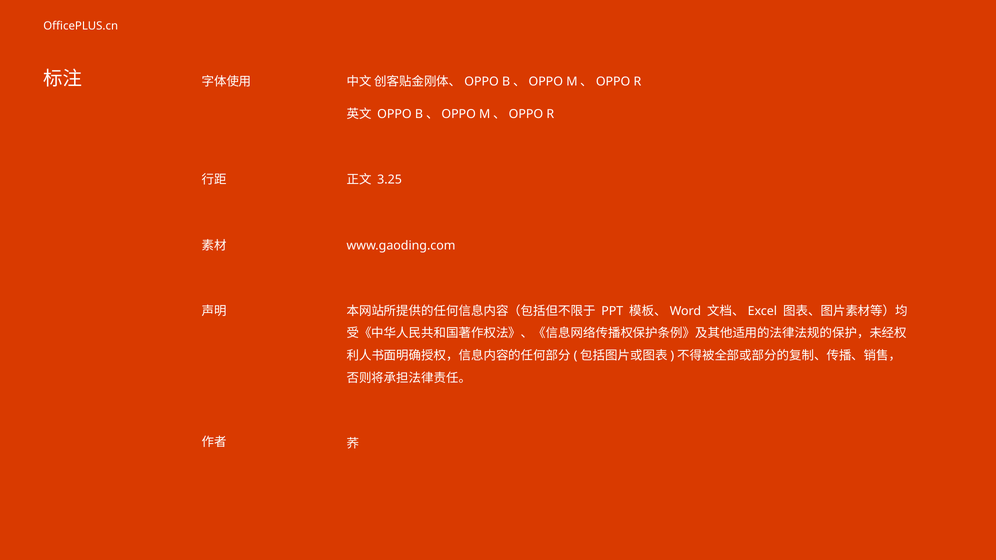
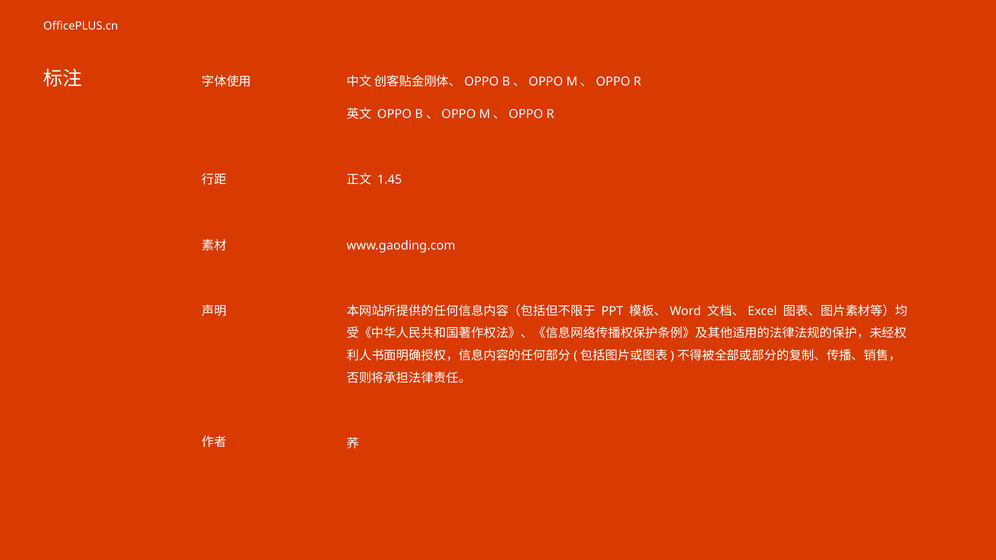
3.25: 3.25 -> 1.45
